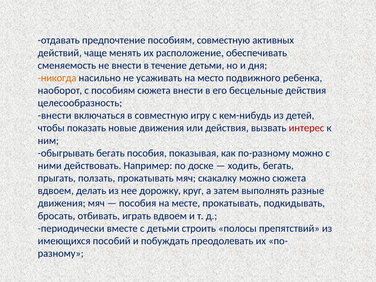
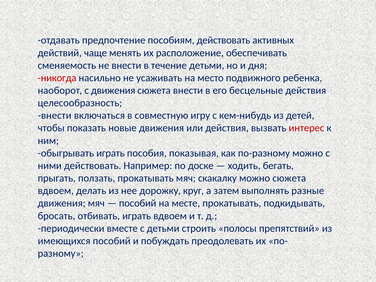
пособиям совместную: совместную -> действовать
никогда colour: orange -> red
с пособиям: пособиям -> движения
обыгрывать бегать: бегать -> играть
пособия at (138, 203): пособия -> пособий
